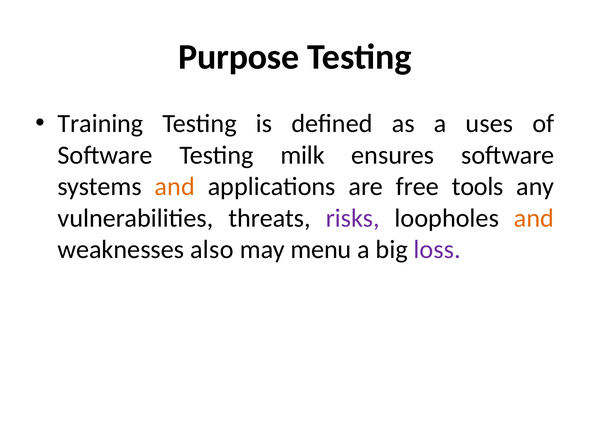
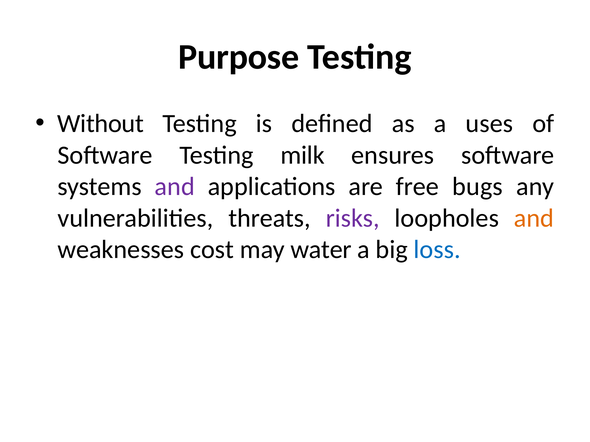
Training: Training -> Without
and at (175, 187) colour: orange -> purple
tools: tools -> bugs
also: also -> cost
menu: menu -> water
loss colour: purple -> blue
